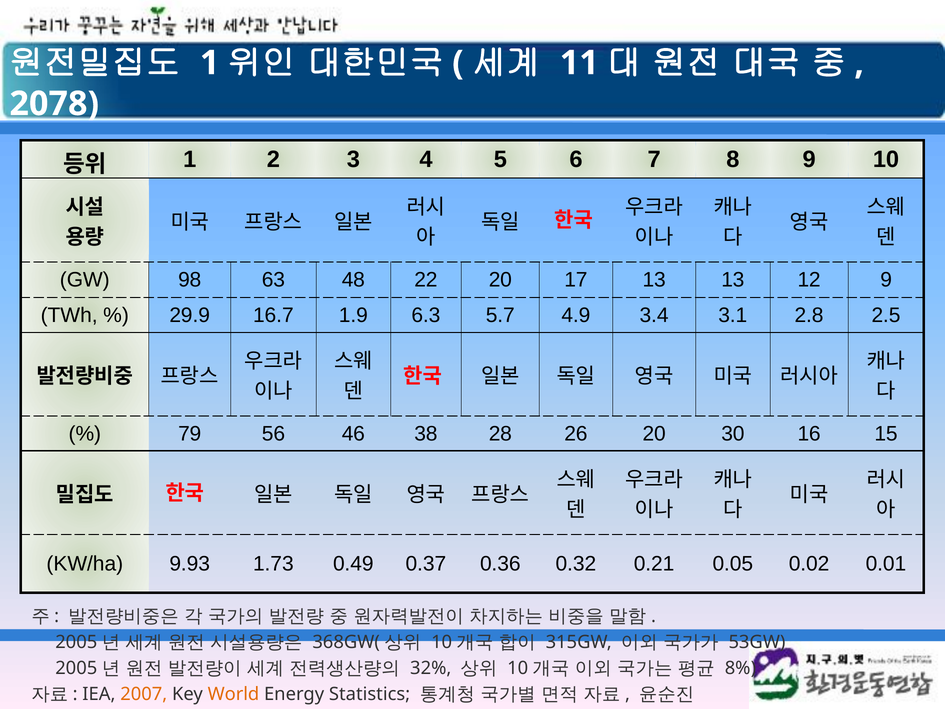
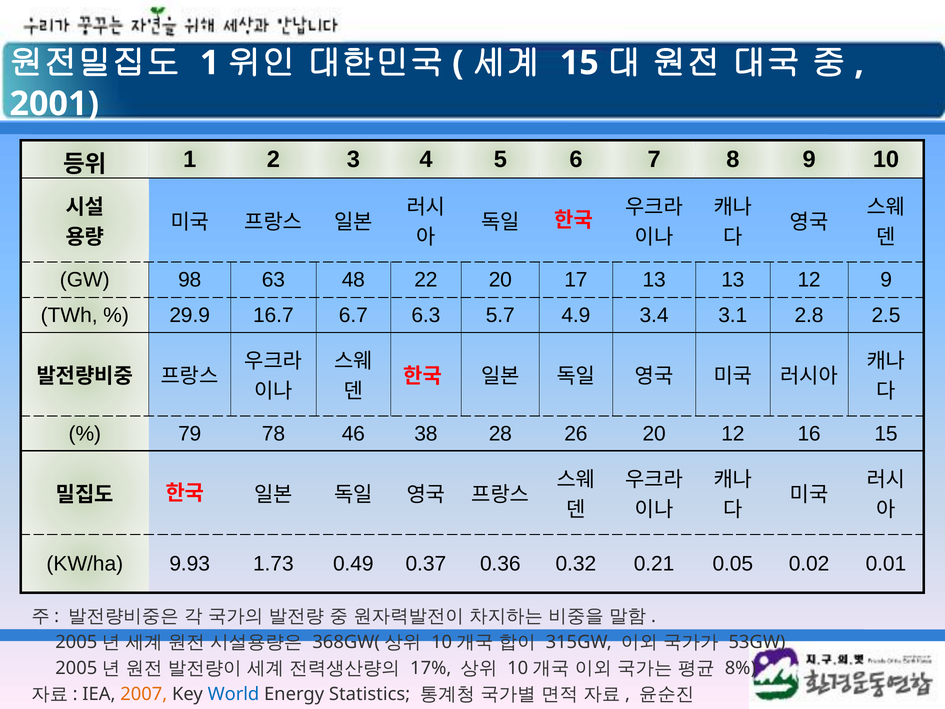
11 at (579, 63): 11 -> 15
2078: 2078 -> 2001
1.9: 1.9 -> 6.7
56: 56 -> 78
20 30: 30 -> 12
32%: 32% -> 17%
World colour: orange -> blue
